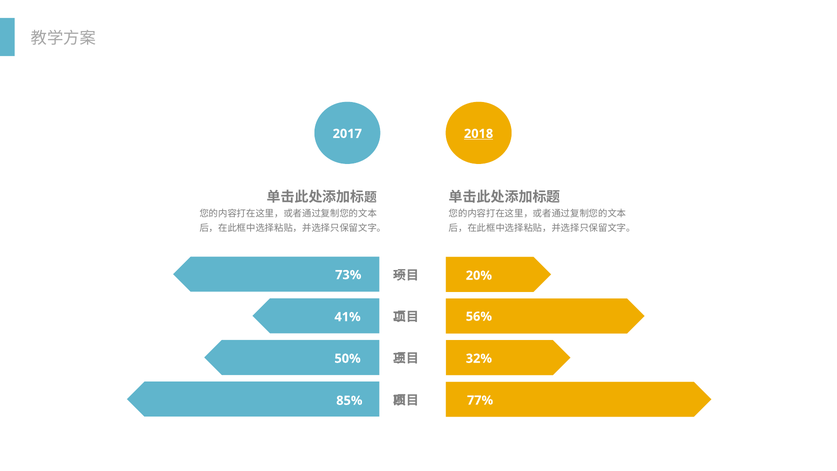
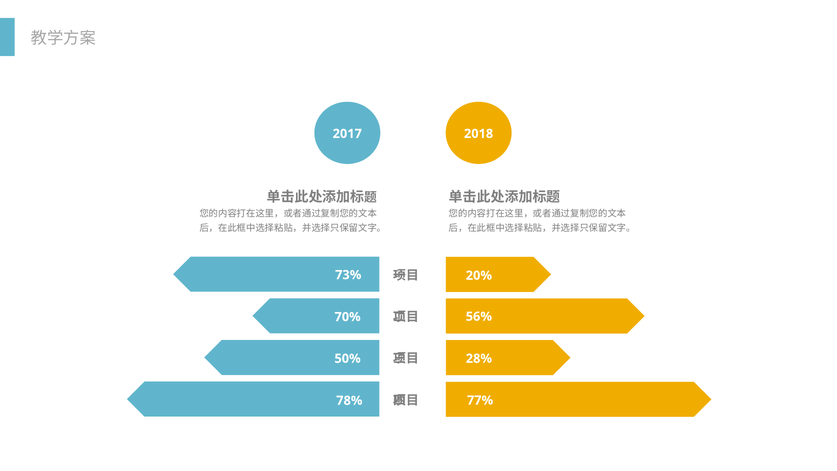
2018 underline: present -> none
41%: 41% -> 70%
32%: 32% -> 28%
85%: 85% -> 78%
